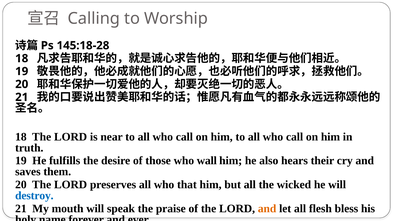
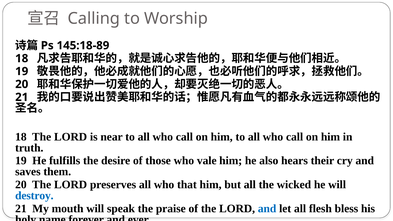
145:18-28: 145:18-28 -> 145:18-89
wall: wall -> vale
and at (267, 209) colour: orange -> blue
